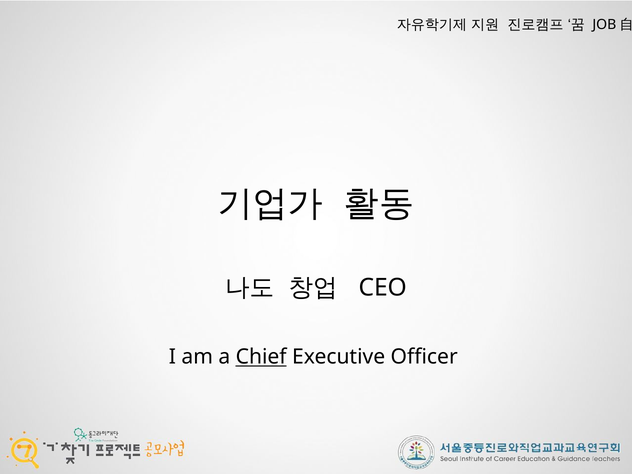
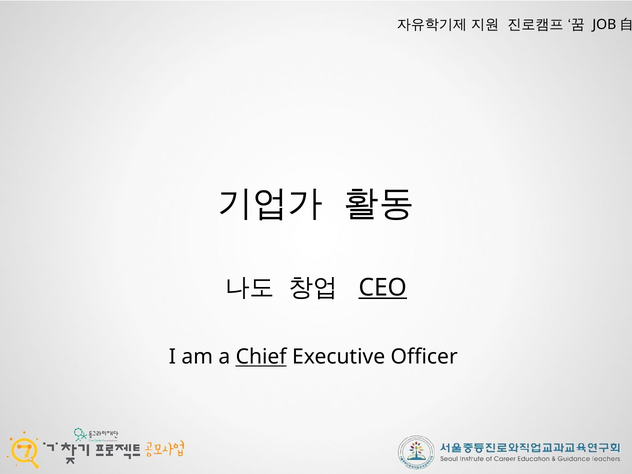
CEO underline: none -> present
